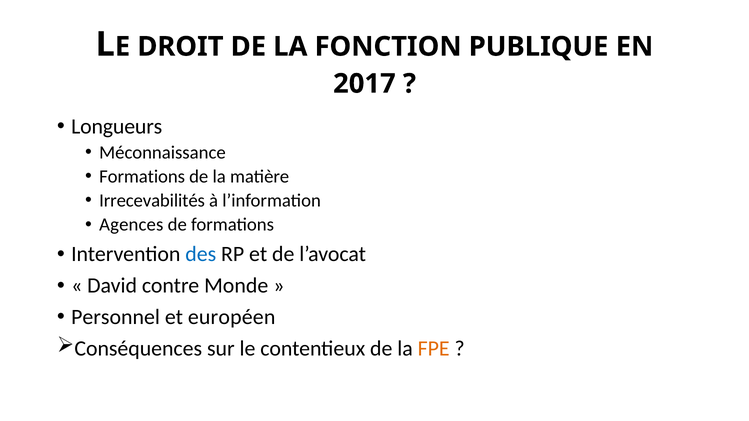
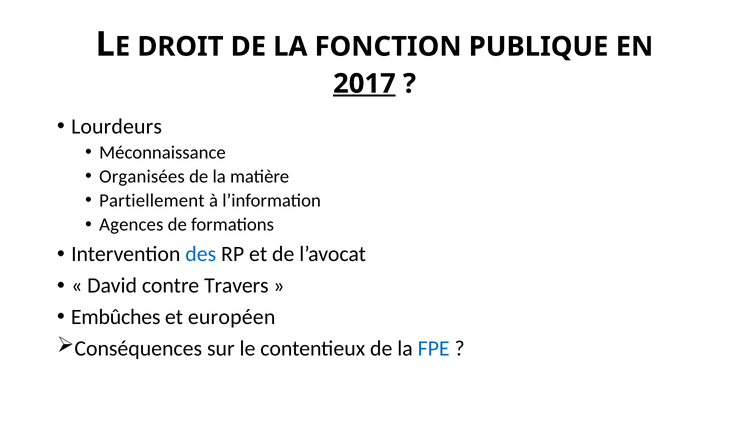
2017 underline: none -> present
Longueurs: Longueurs -> Lourdeurs
Formations at (142, 177): Formations -> Organisées
Irrecevabilités: Irrecevabilités -> Partiellement
Monde: Monde -> Travers
Personnel: Personnel -> Embûches
FPE colour: orange -> blue
